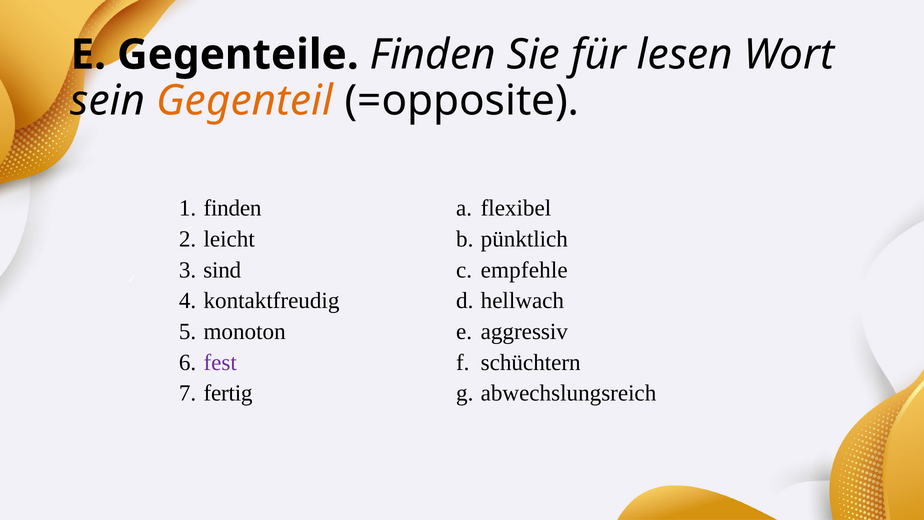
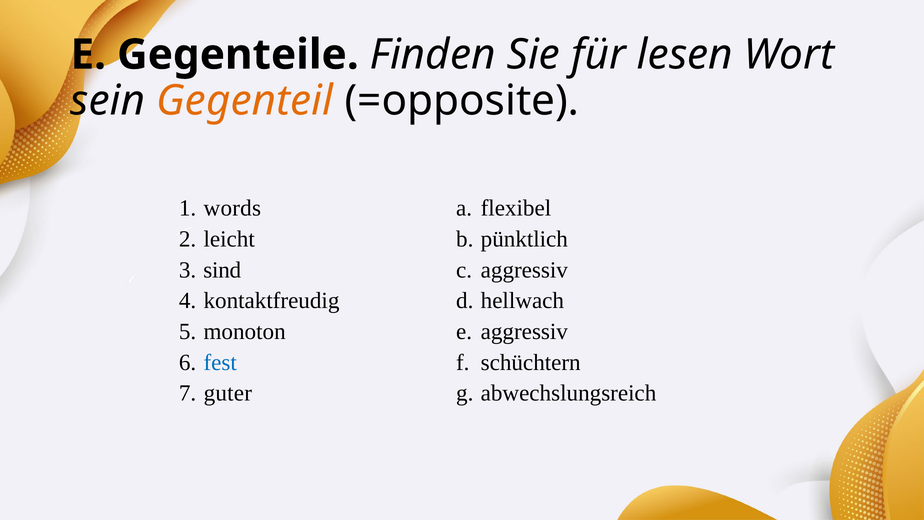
1 finden: finden -> words
c empfehle: empfehle -> aggressiv
fest colour: purple -> blue
fertig: fertig -> guter
